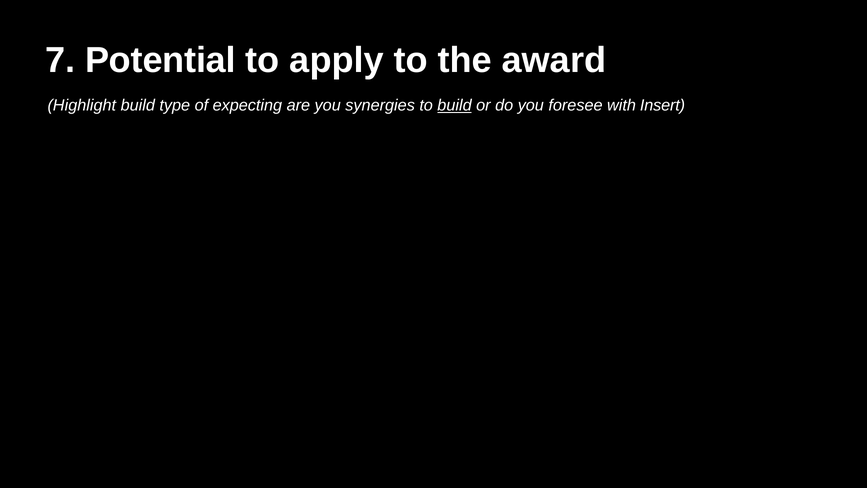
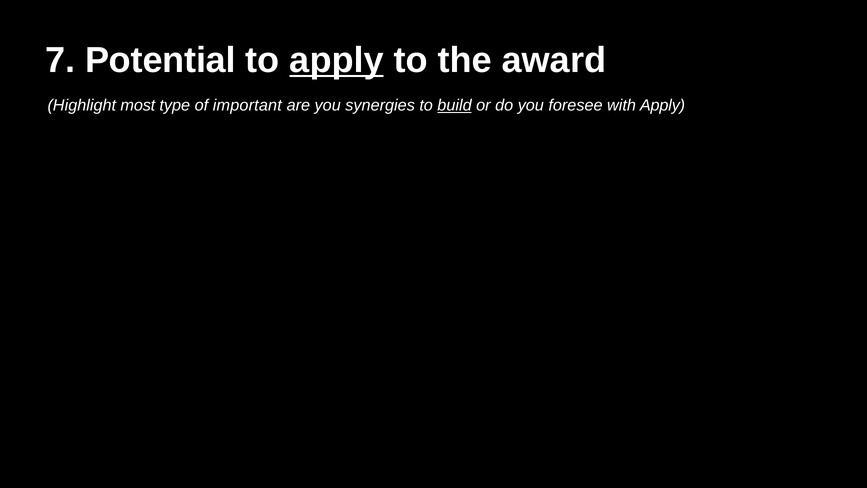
apply at (337, 60) underline: none -> present
Highlight build: build -> most
expecting: expecting -> important
with Insert: Insert -> Apply
